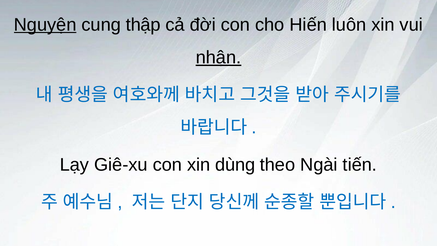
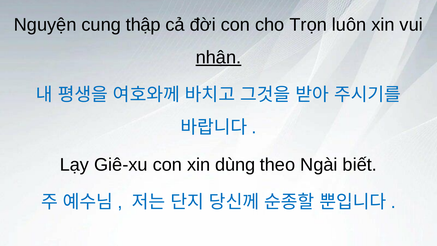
Nguyện underline: present -> none
Hiến: Hiến -> Trọn
tiến: tiến -> biết
